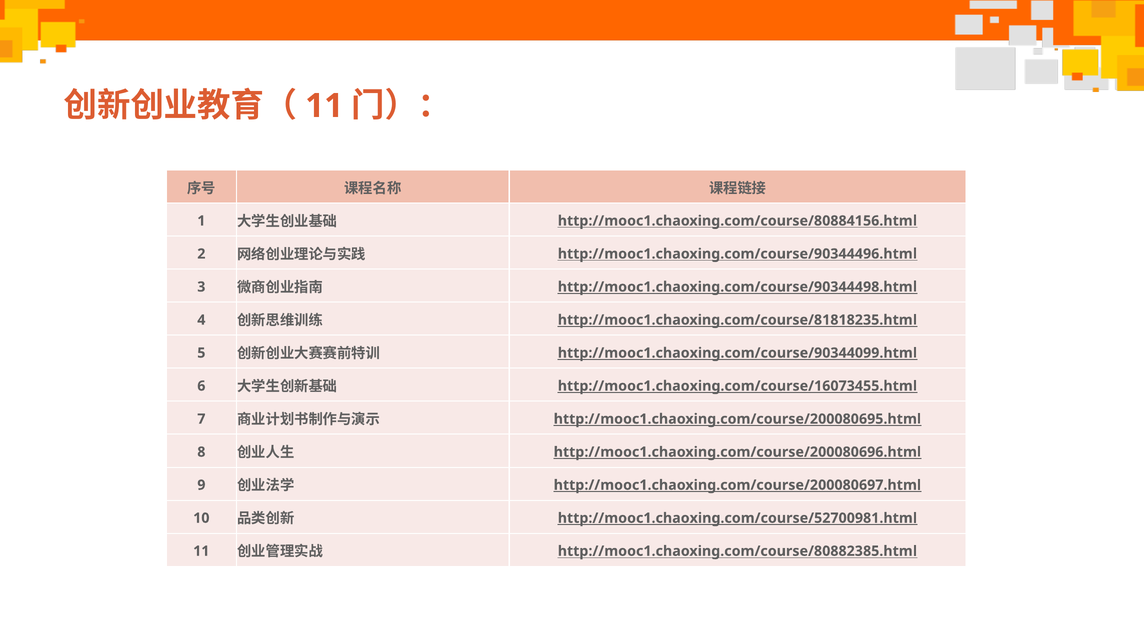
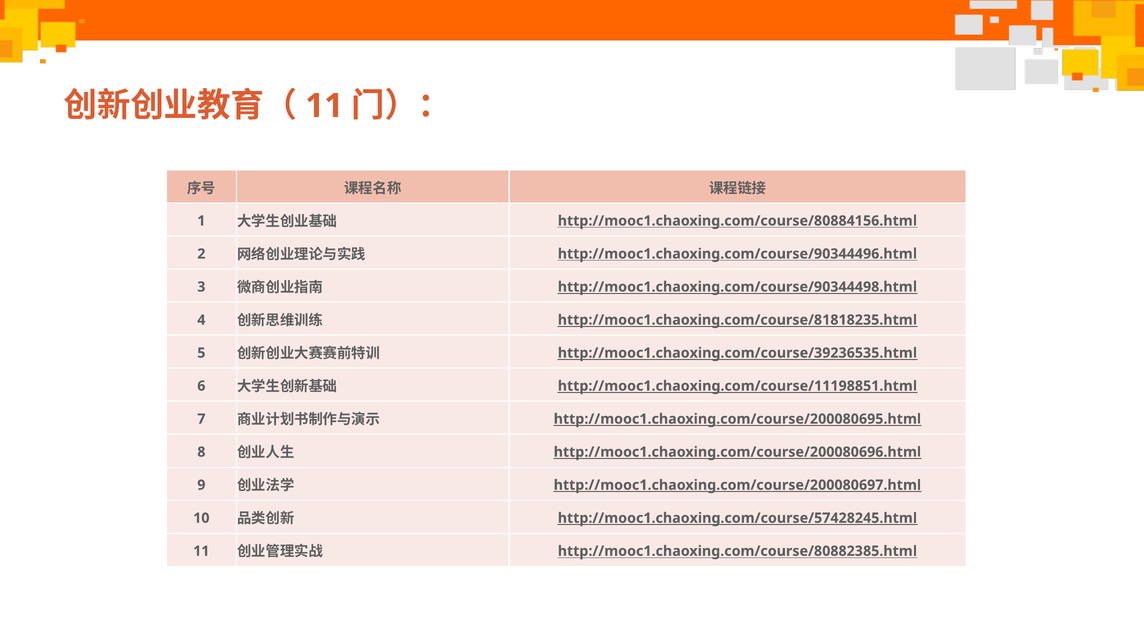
http://mooc1.chaoxing.com/course/90344099.html: http://mooc1.chaoxing.com/course/90344099.html -> http://mooc1.chaoxing.com/course/39236535.html
http://mooc1.chaoxing.com/course/16073455.html: http://mooc1.chaoxing.com/course/16073455.html -> http://mooc1.chaoxing.com/course/11198851.html
http://mooc1.chaoxing.com/course/52700981.html: http://mooc1.chaoxing.com/course/52700981.html -> http://mooc1.chaoxing.com/course/57428245.html
